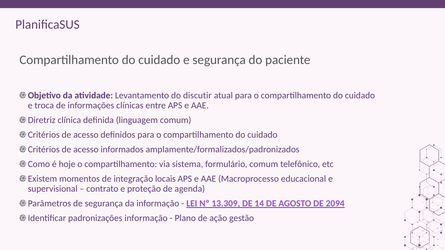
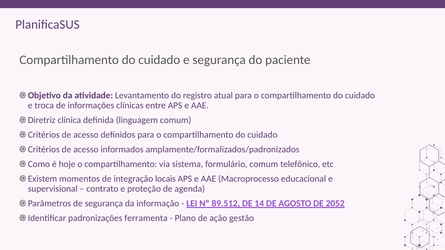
discutir: discutir -> registro
13.309: 13.309 -> 89.512
2094: 2094 -> 2052
padronizações informação: informação -> ferramenta
